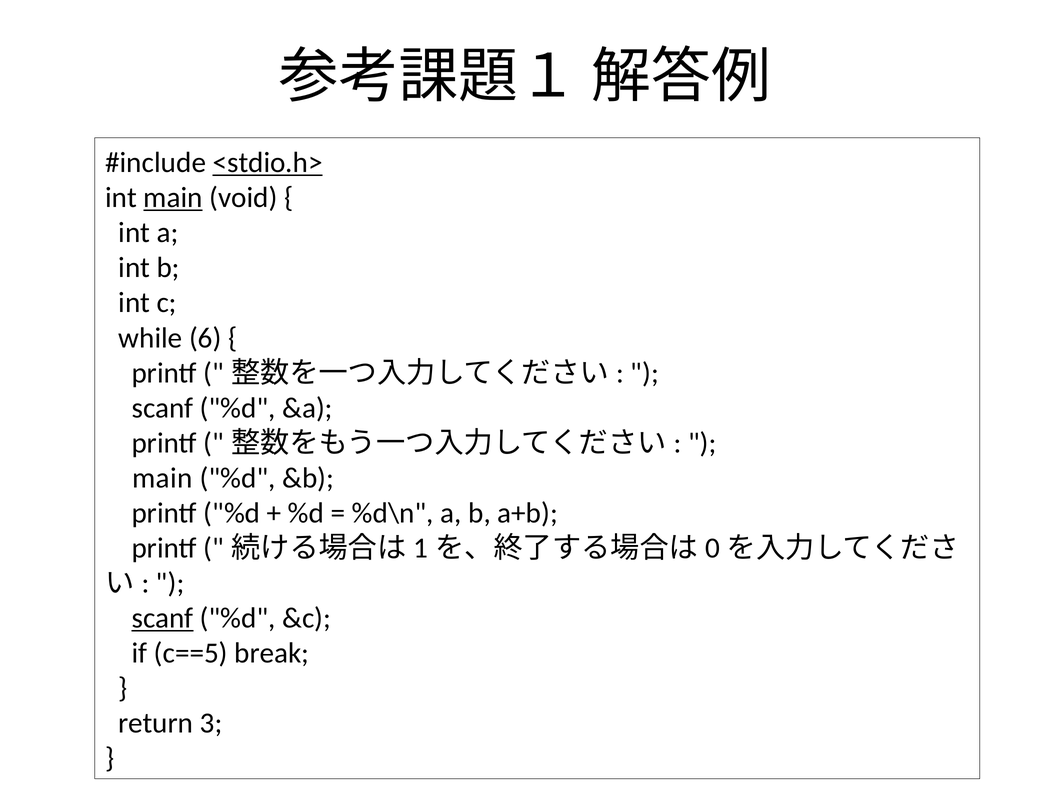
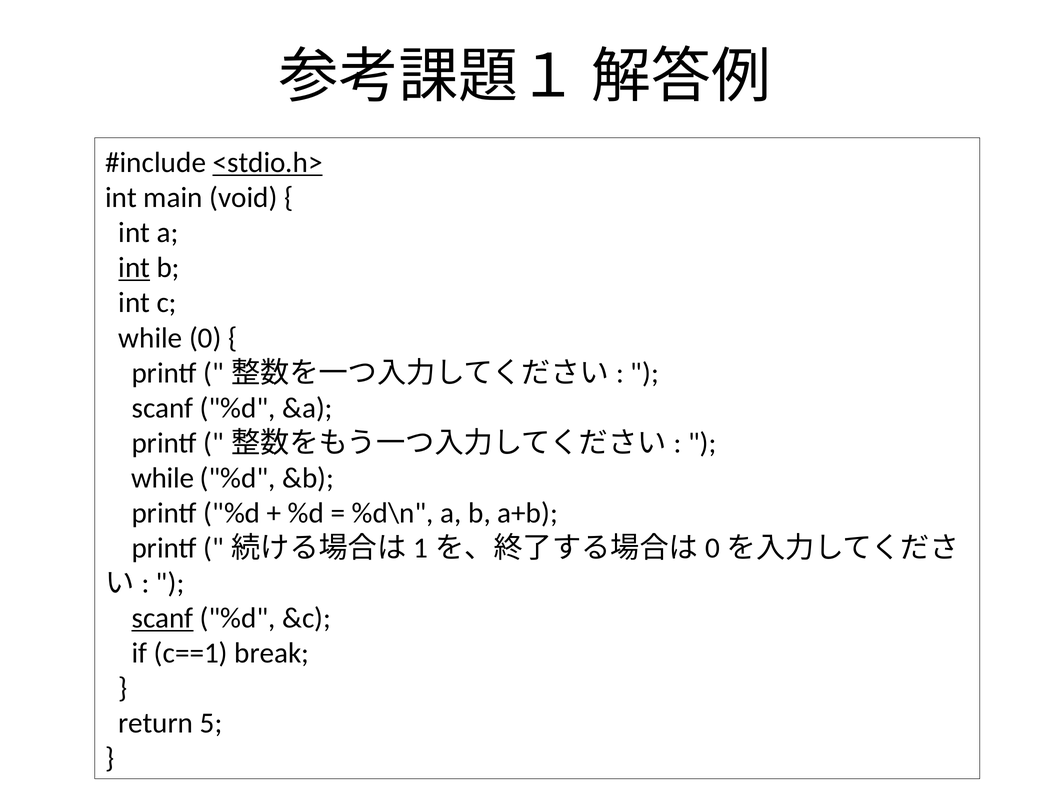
main at (173, 198) underline: present -> none
int at (134, 268) underline: none -> present
6: 6 -> 0
main at (162, 478): main -> while
c==5: c==5 -> c==1
3: 3 -> 5
